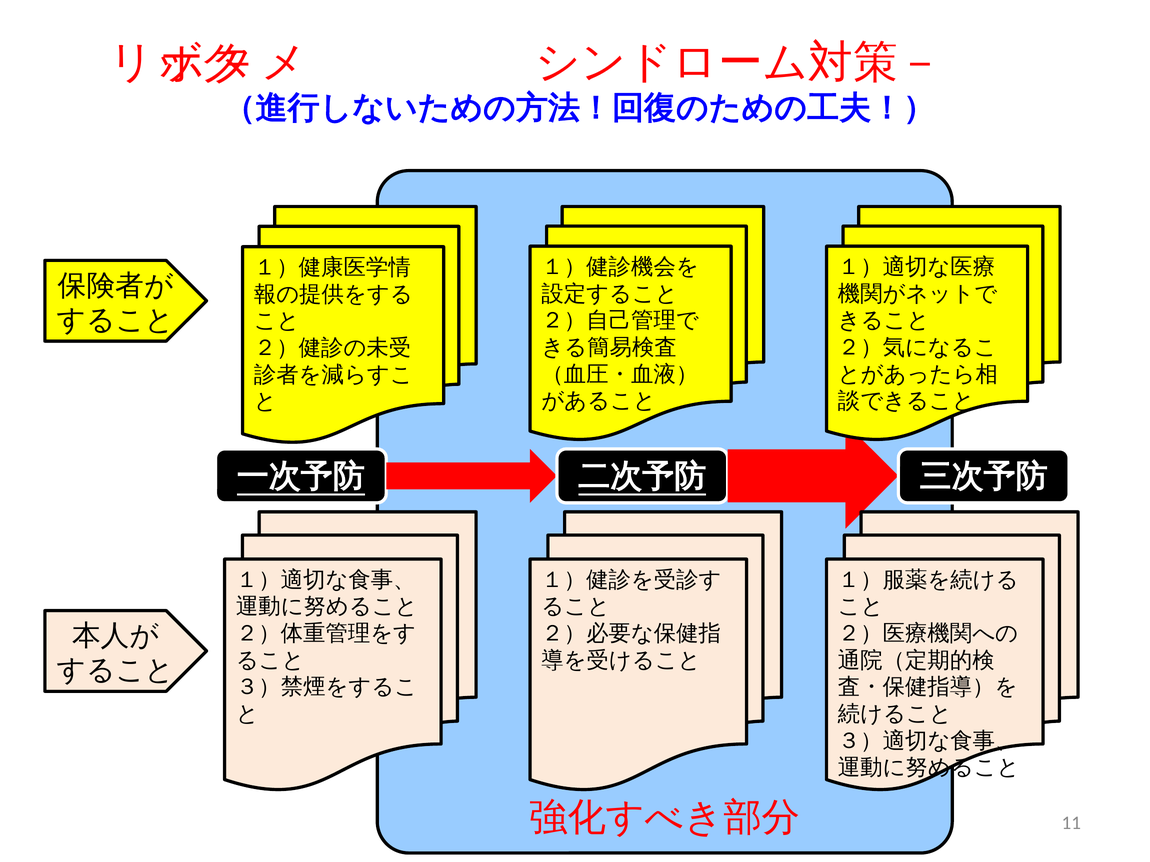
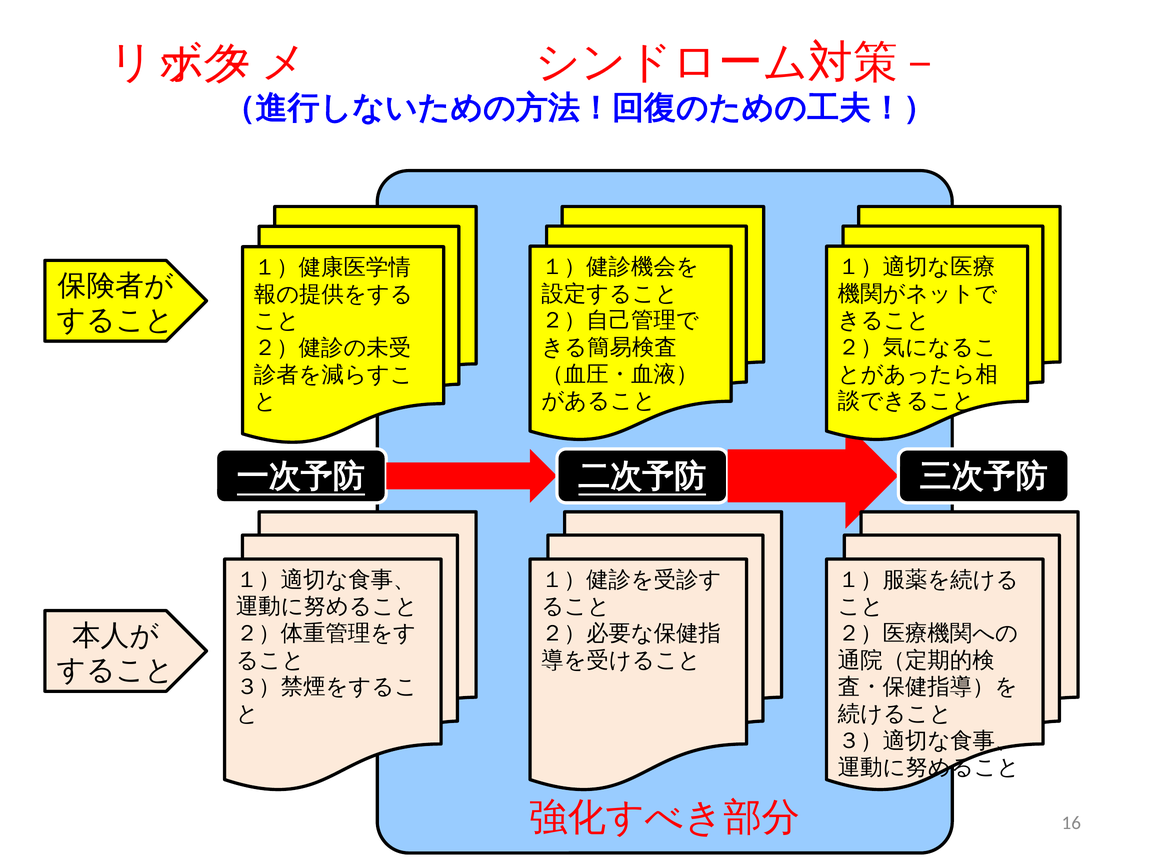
11: 11 -> 16
